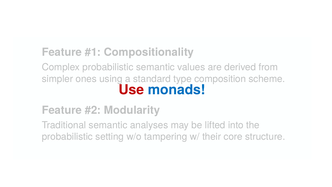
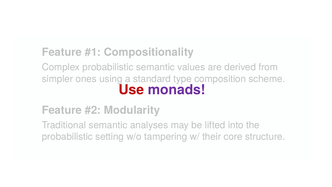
monads colour: blue -> purple
